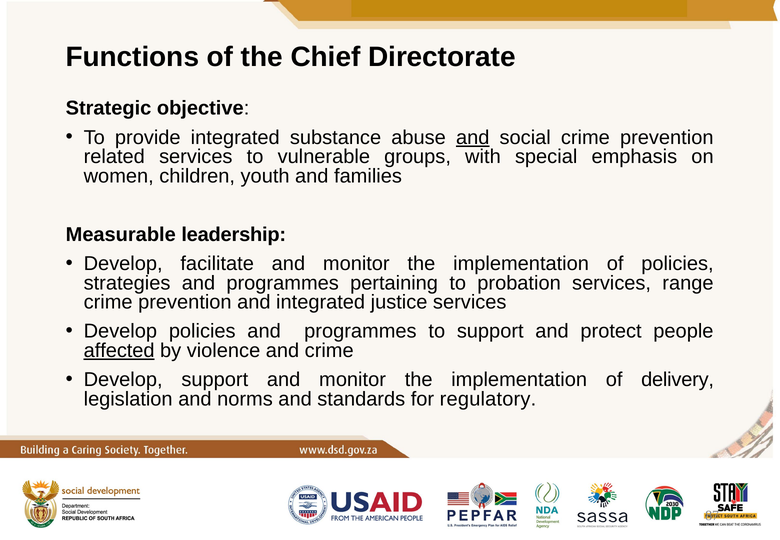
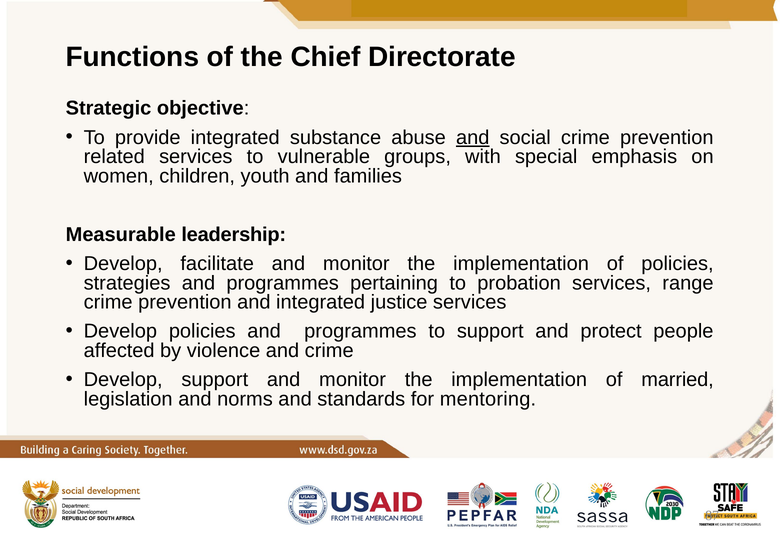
affected underline: present -> none
delivery: delivery -> married
regulatory: regulatory -> mentoring
